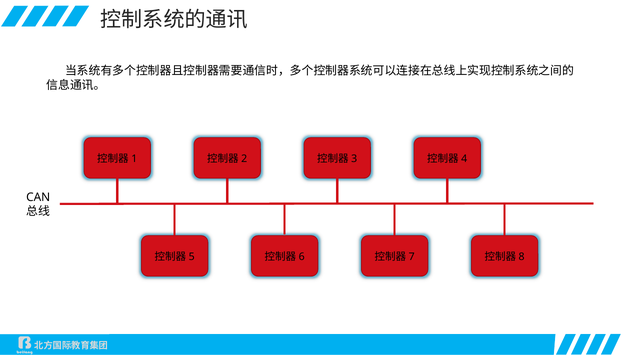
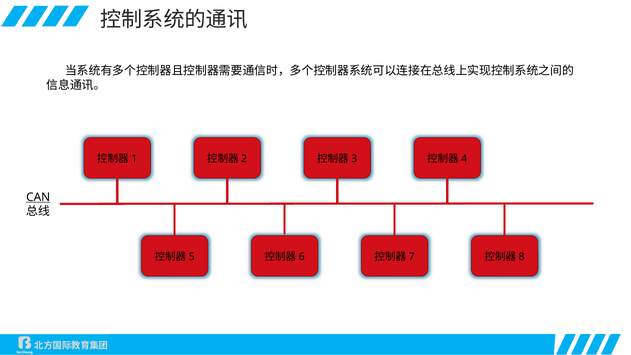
CAN underline: none -> present
